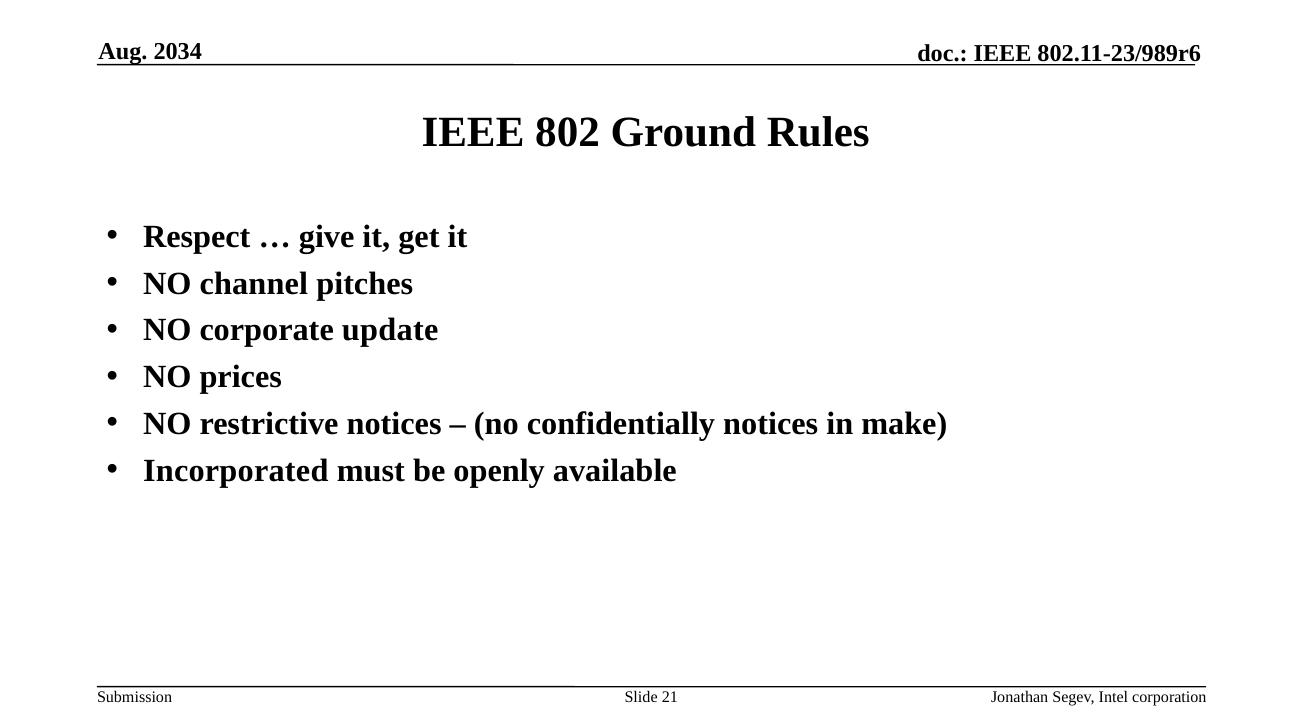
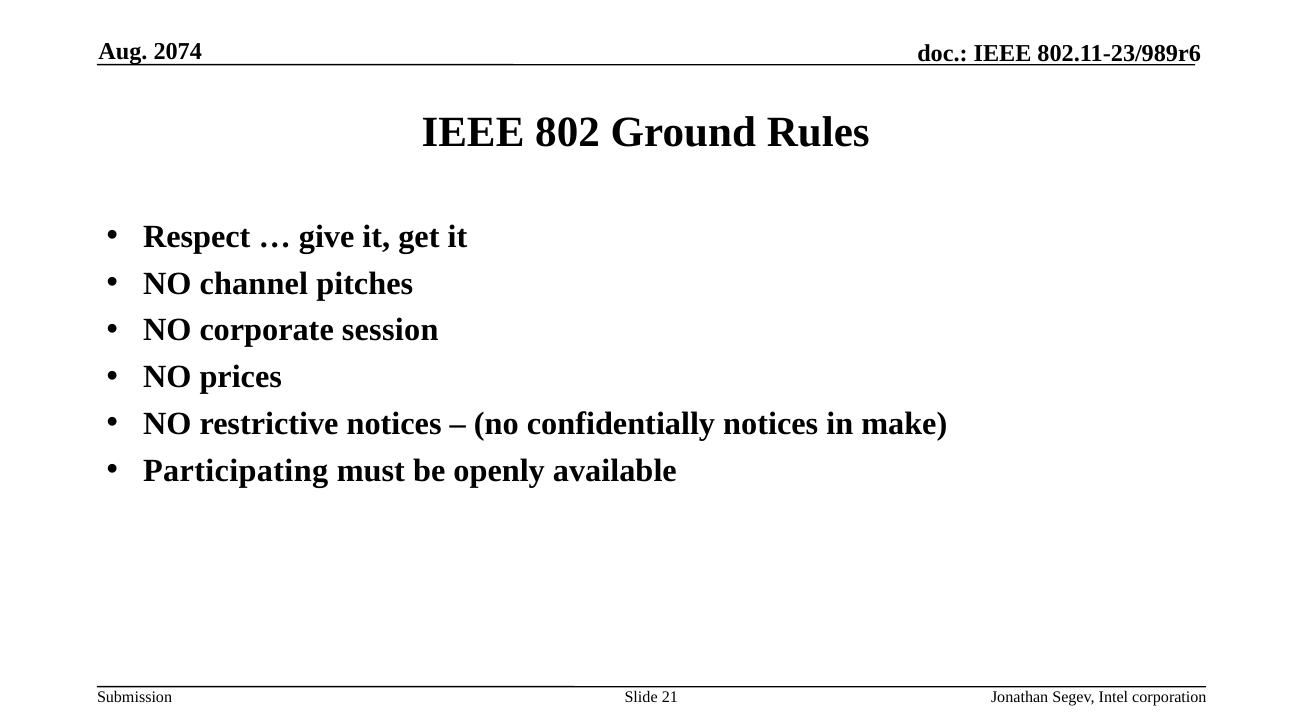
2034: 2034 -> 2074
update: update -> session
Incorporated: Incorporated -> Participating
